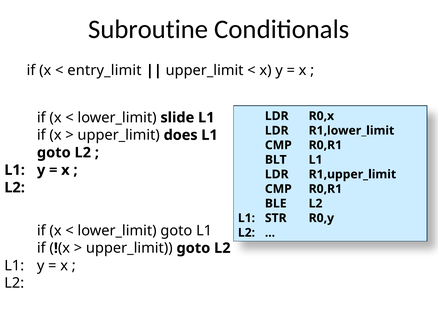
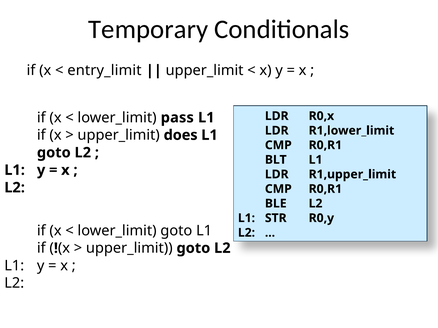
Subroutine: Subroutine -> Temporary
slide: slide -> pass
